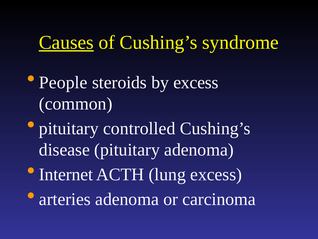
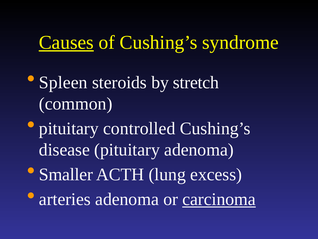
People: People -> Spleen
by excess: excess -> stretch
Internet: Internet -> Smaller
carcinoma underline: none -> present
